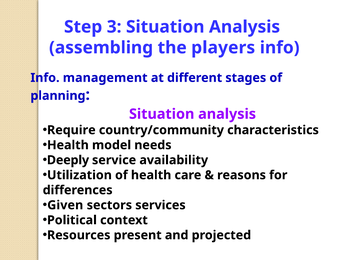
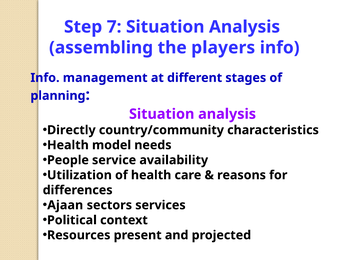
3: 3 -> 7
Require: Require -> Directly
Deeply: Deeply -> People
Given: Given -> Ajaan
